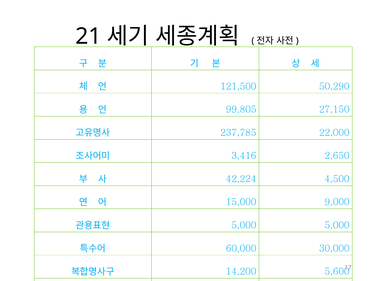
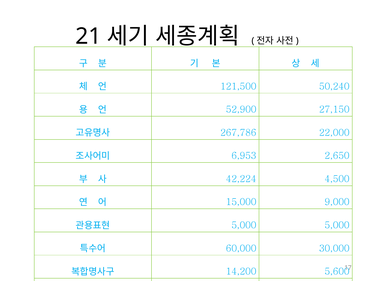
50,290: 50,290 -> 50,240
99,805: 99,805 -> 52,900
237,785: 237,785 -> 267,786
3,416: 3,416 -> 6,953
